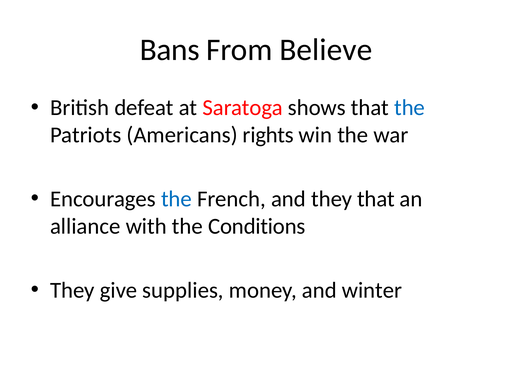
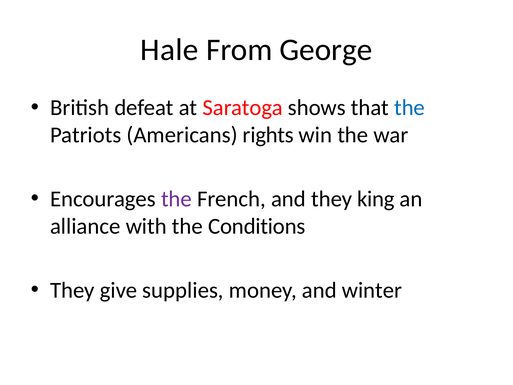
Bans: Bans -> Hale
Believe: Believe -> George
the at (176, 199) colour: blue -> purple
they that: that -> king
